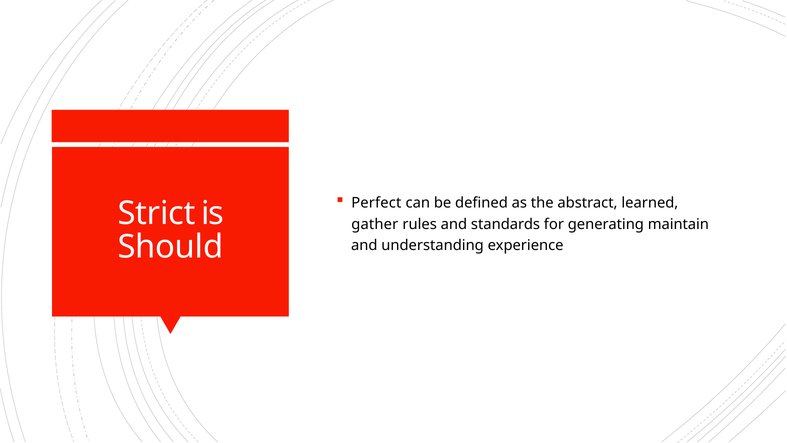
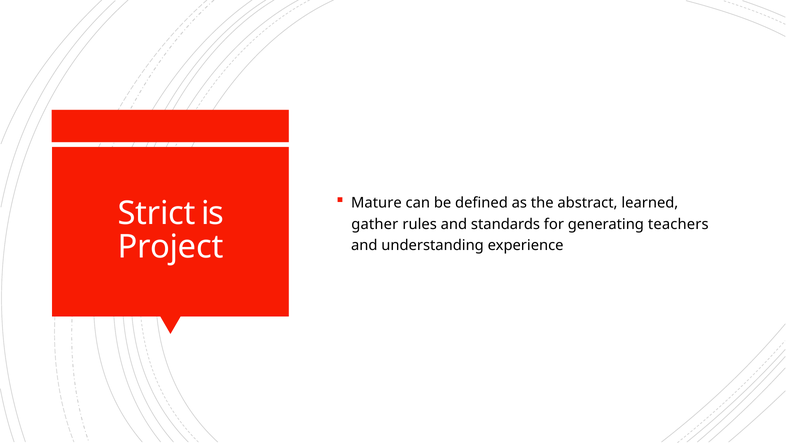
Perfect: Perfect -> Mature
maintain: maintain -> teachers
Should: Should -> Project
